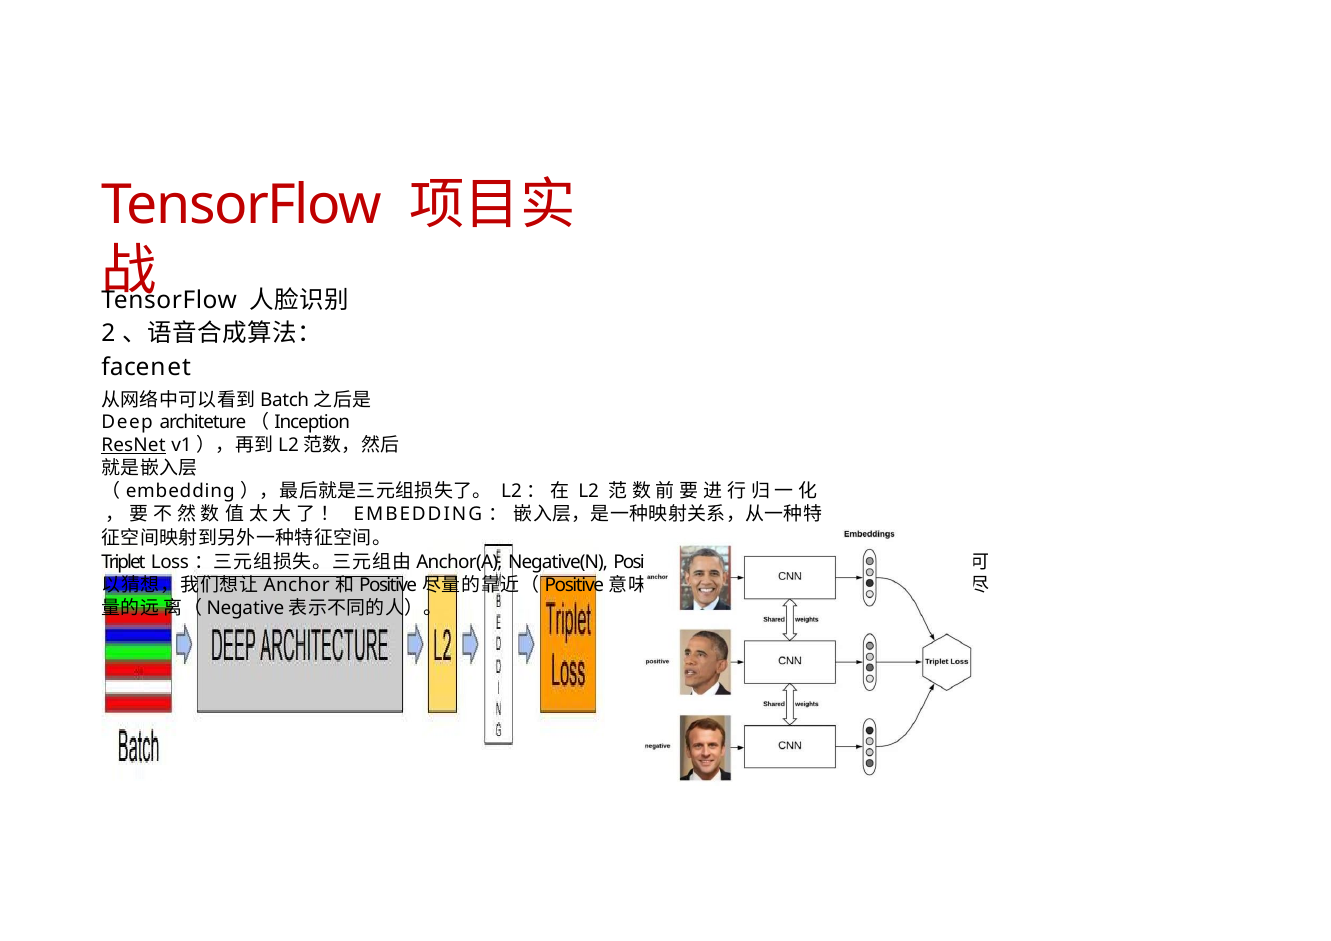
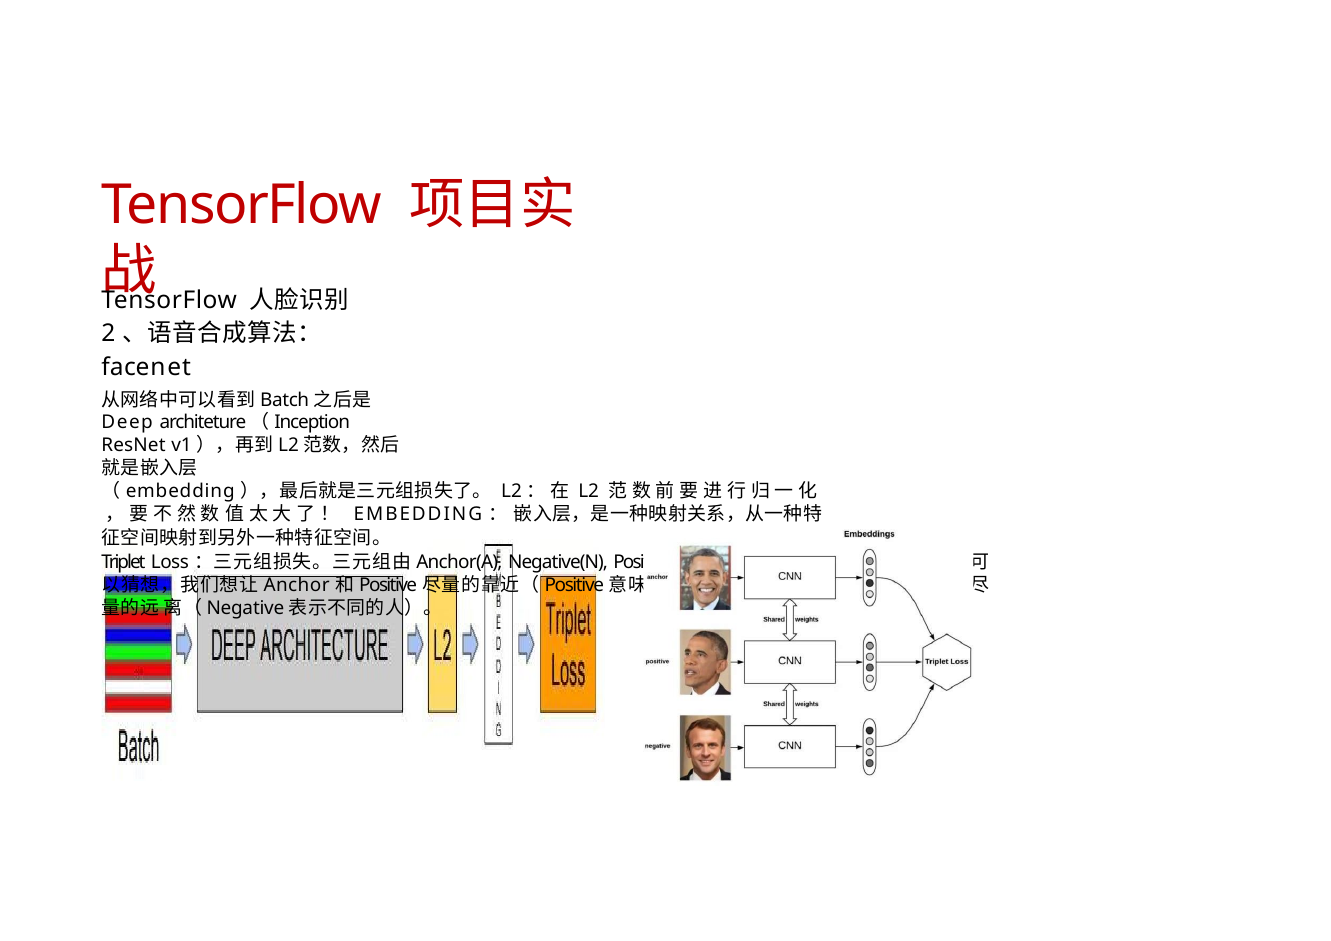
ResNet underline: present -> none
